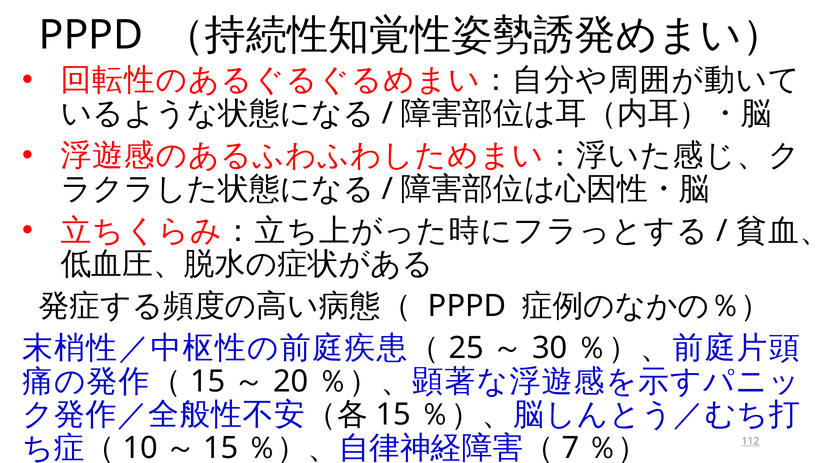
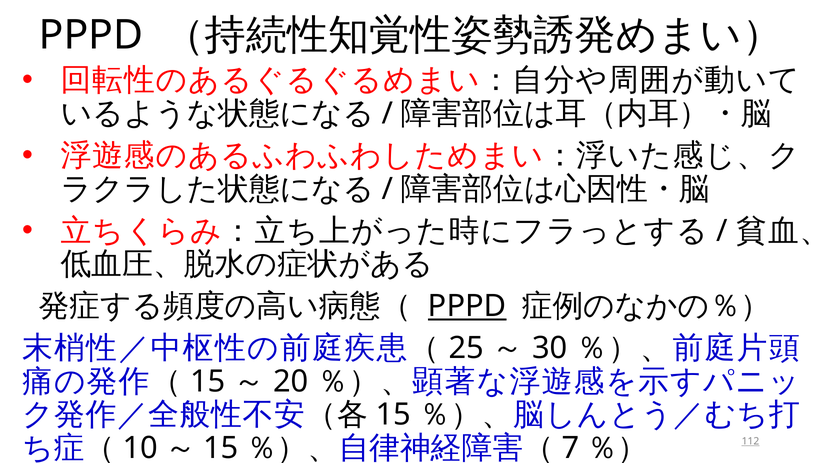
PPPD at (467, 306) underline: none -> present
